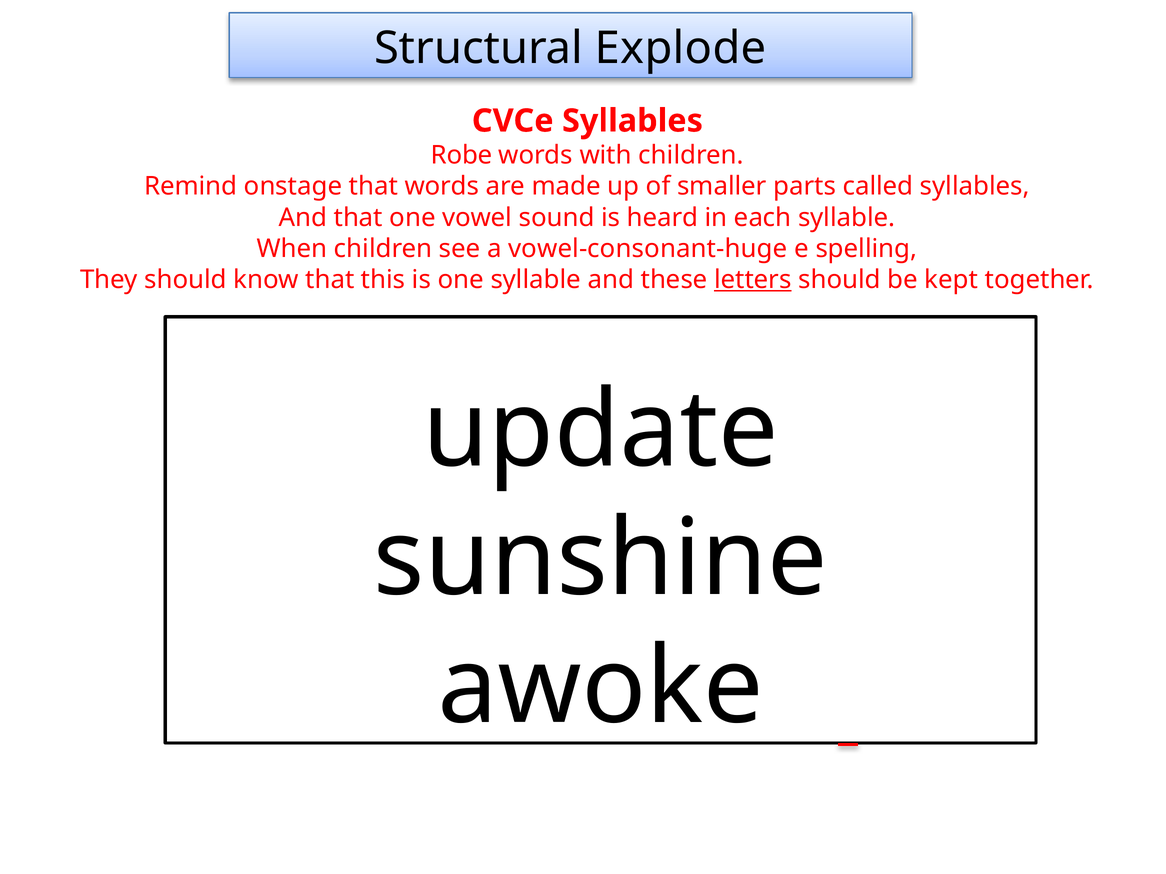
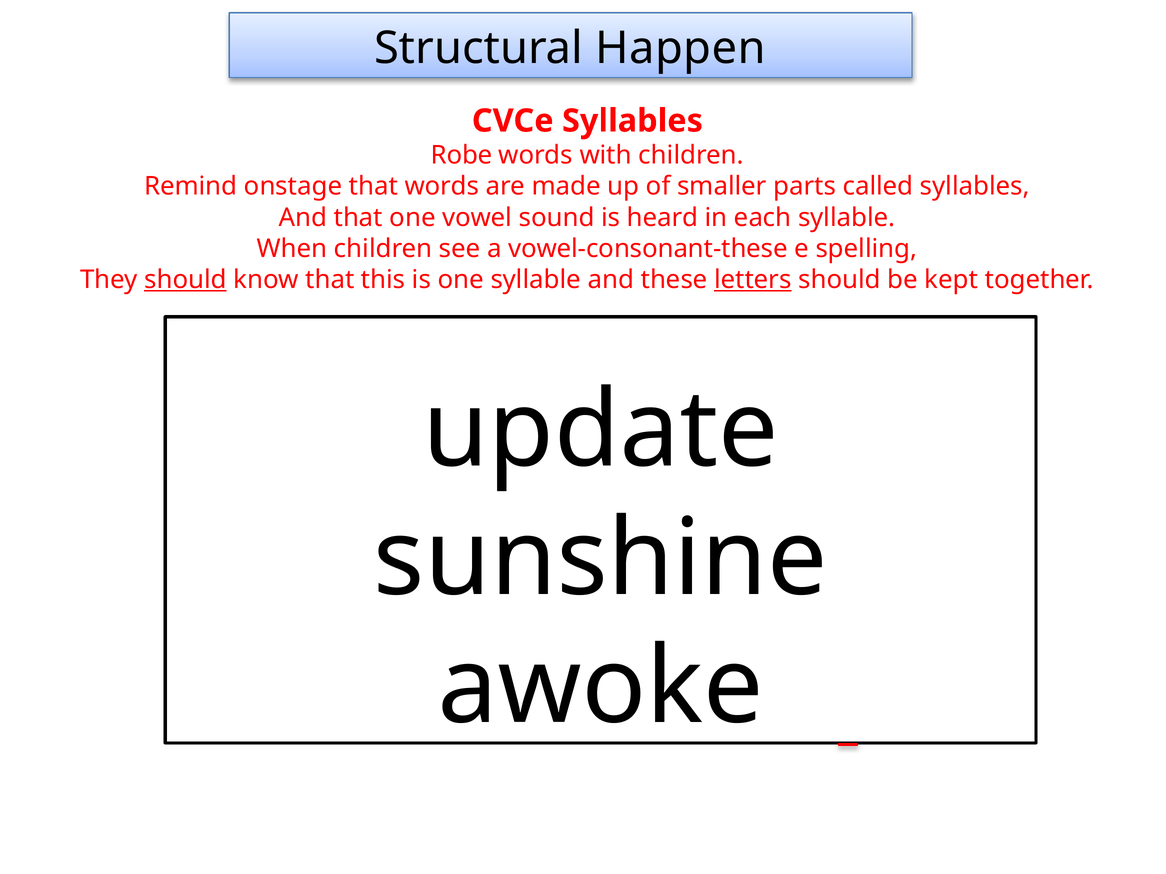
Explode: Explode -> Happen
vowel-consonant-huge: vowel-consonant-huge -> vowel-consonant-these
should at (185, 280) underline: none -> present
